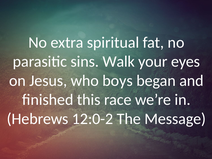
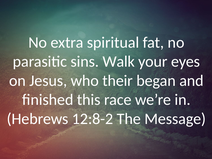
boys: boys -> their
12:0-2: 12:0-2 -> 12:8-2
